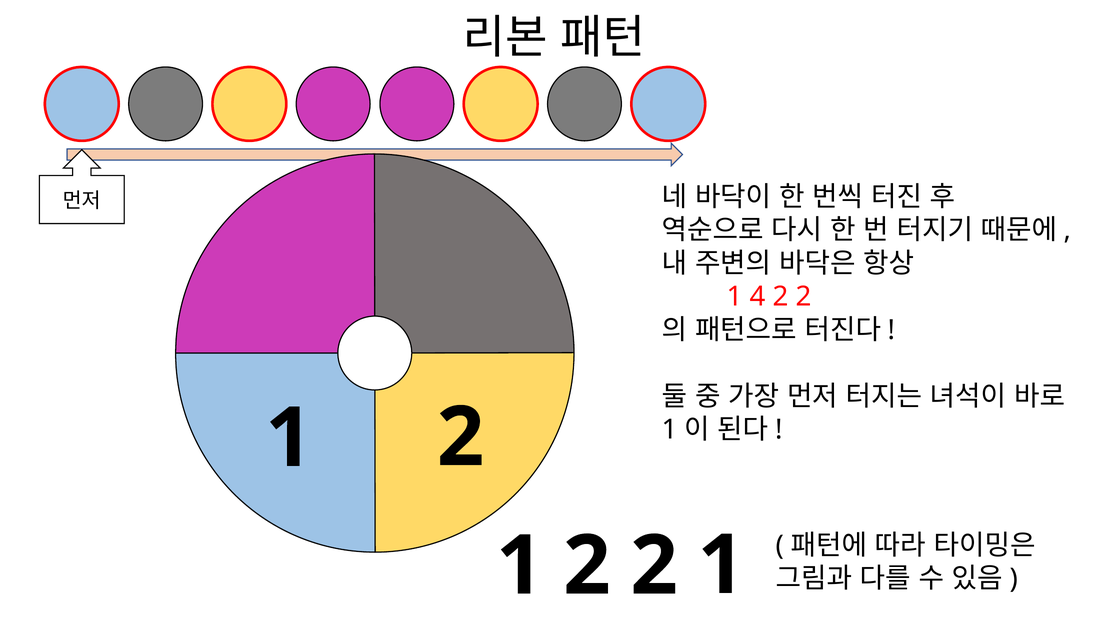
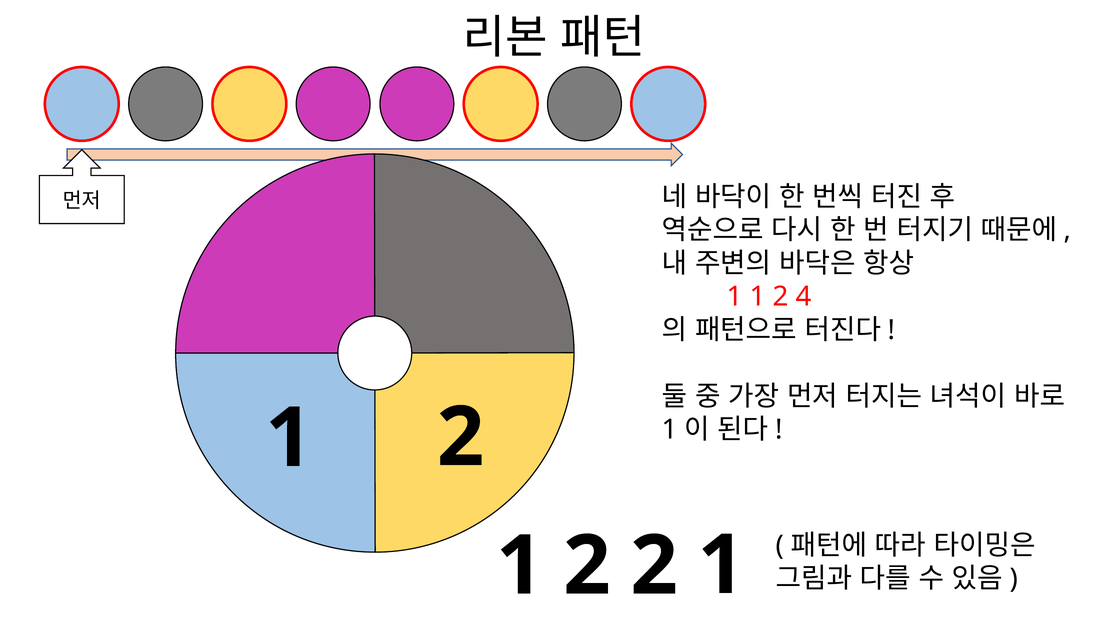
1 4: 4 -> 1
2 2: 2 -> 4
